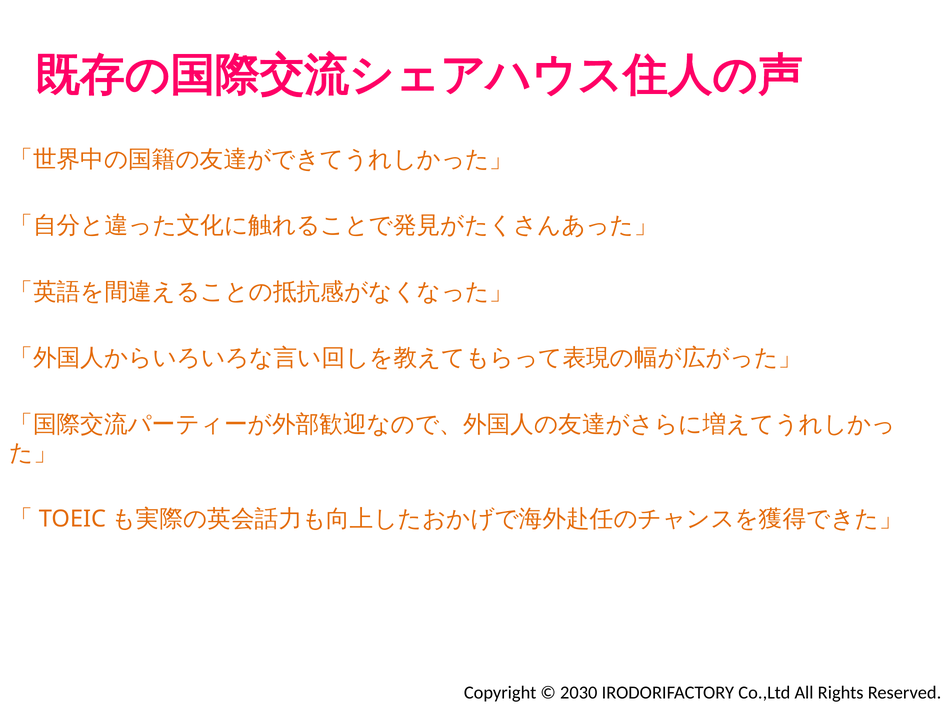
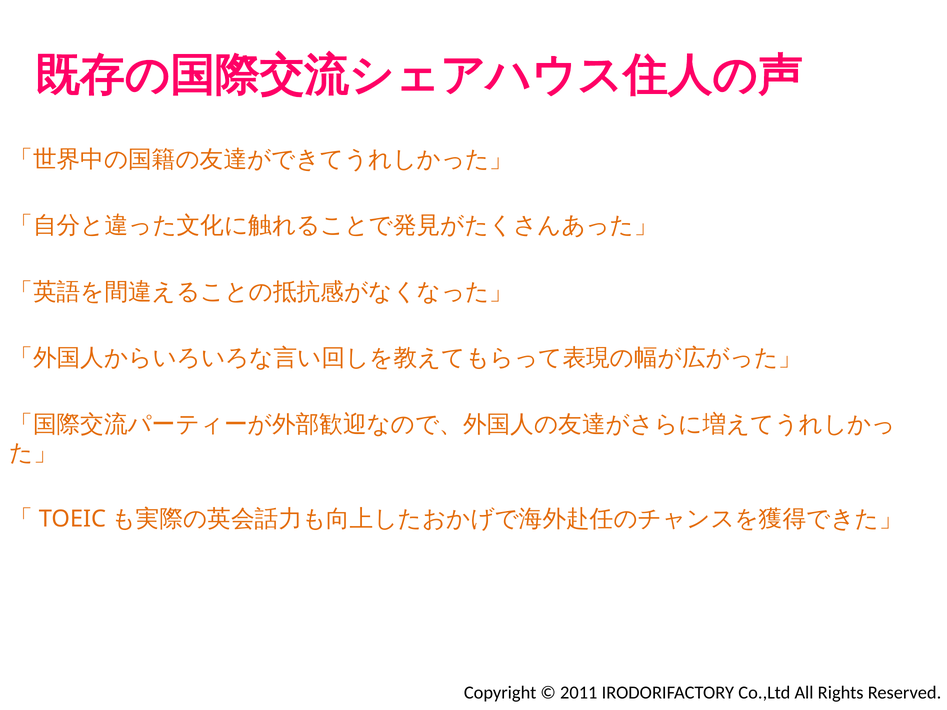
2030: 2030 -> 2011
